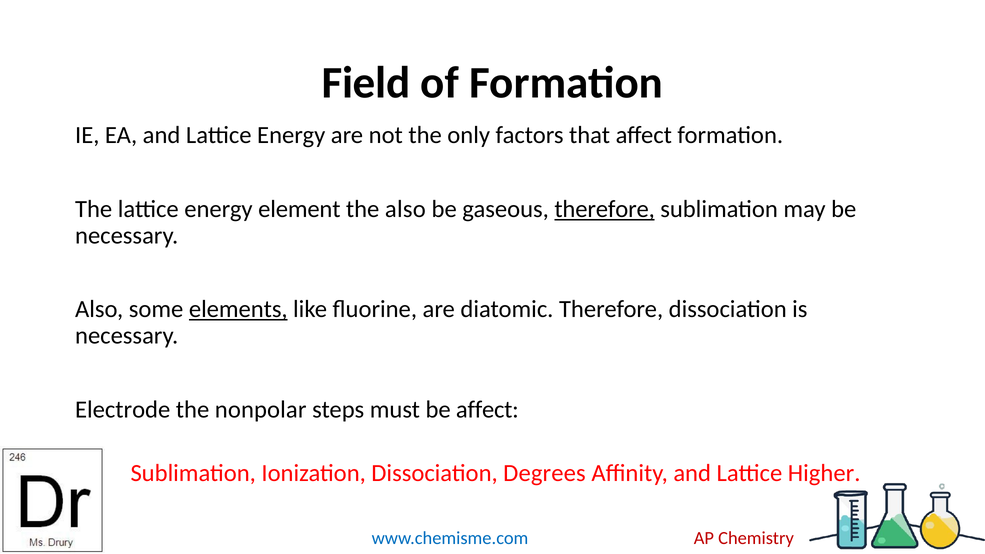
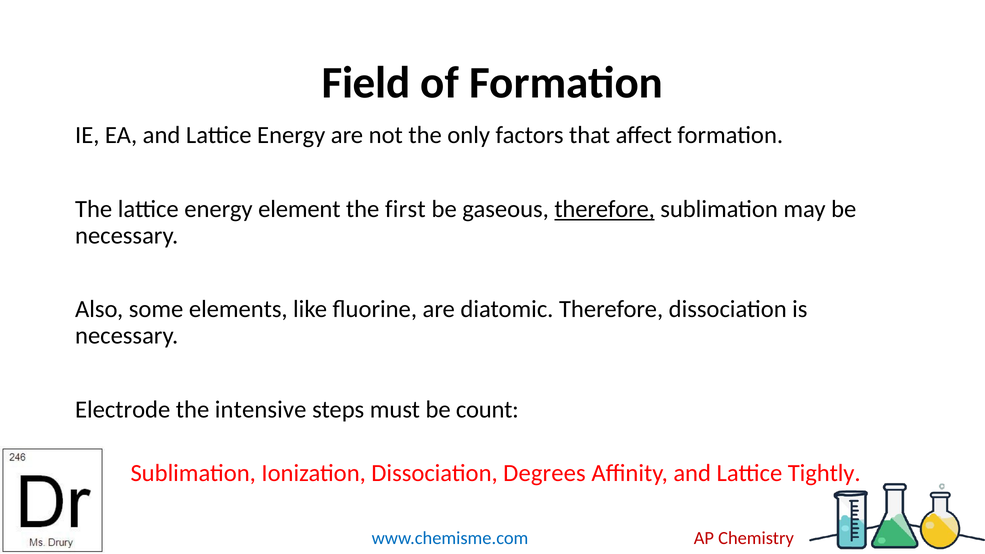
the also: also -> first
elements underline: present -> none
nonpolar: nonpolar -> intensive
be affect: affect -> count
Higher: Higher -> Tightly
